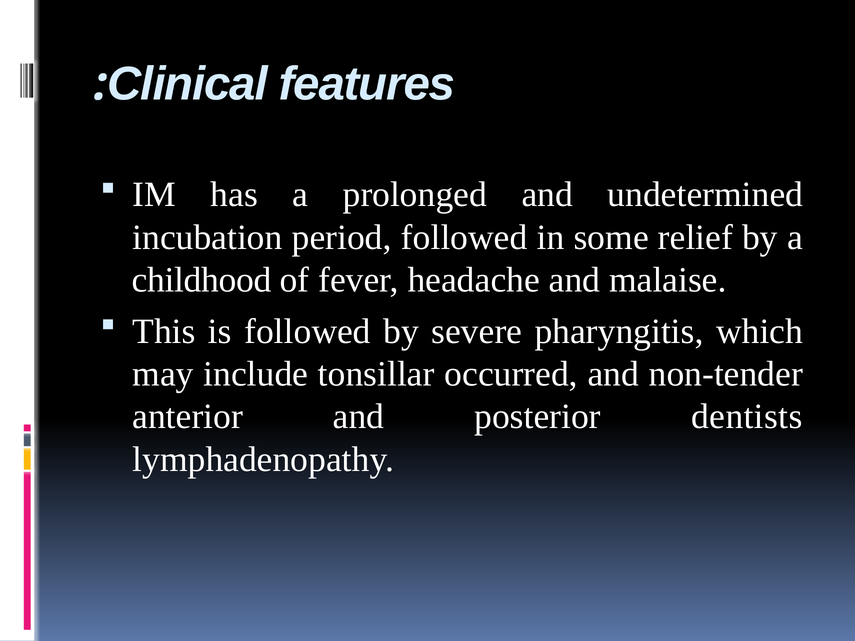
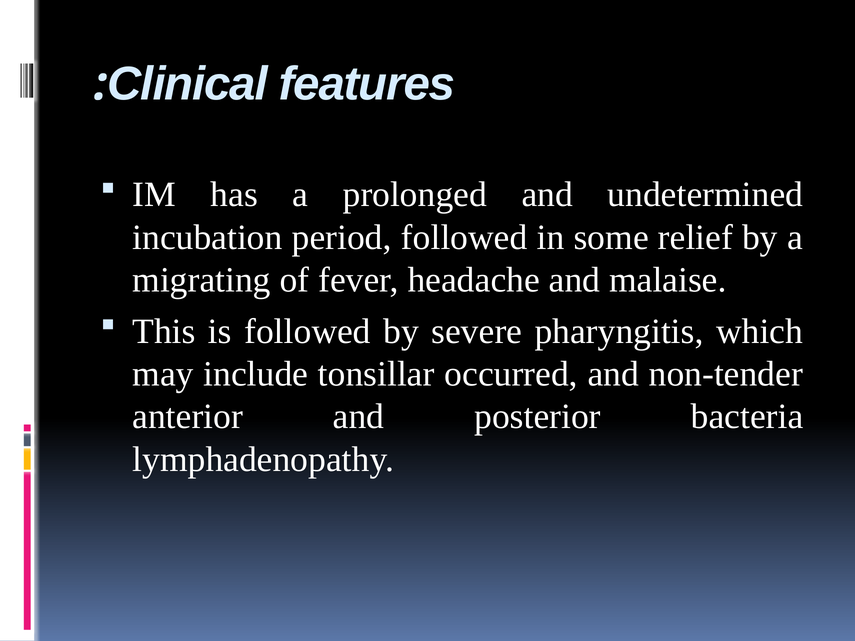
childhood: childhood -> migrating
dentists: dentists -> bacteria
